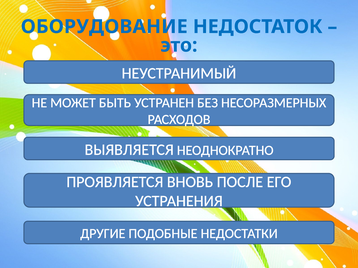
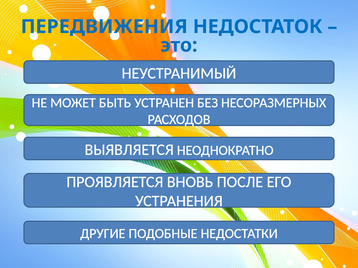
ОБОРУДОВАНИЕ: ОБОРУДОВАНИЕ -> ПЕРЕДВИЖЕНИЯ
